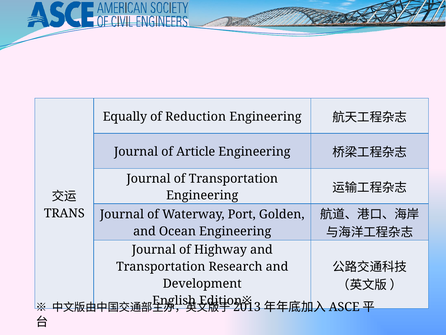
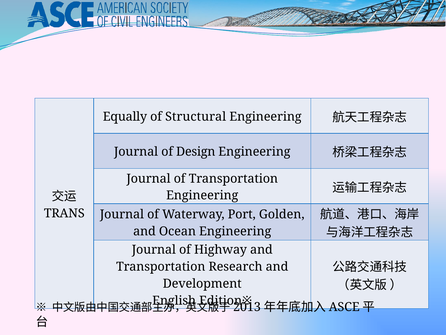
Reduction: Reduction -> Structural
Article: Article -> Design
